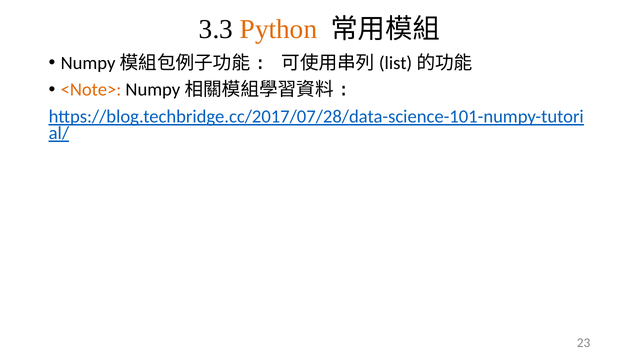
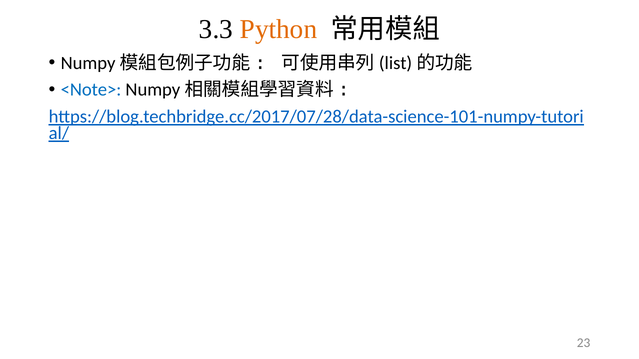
<Note> colour: orange -> blue
